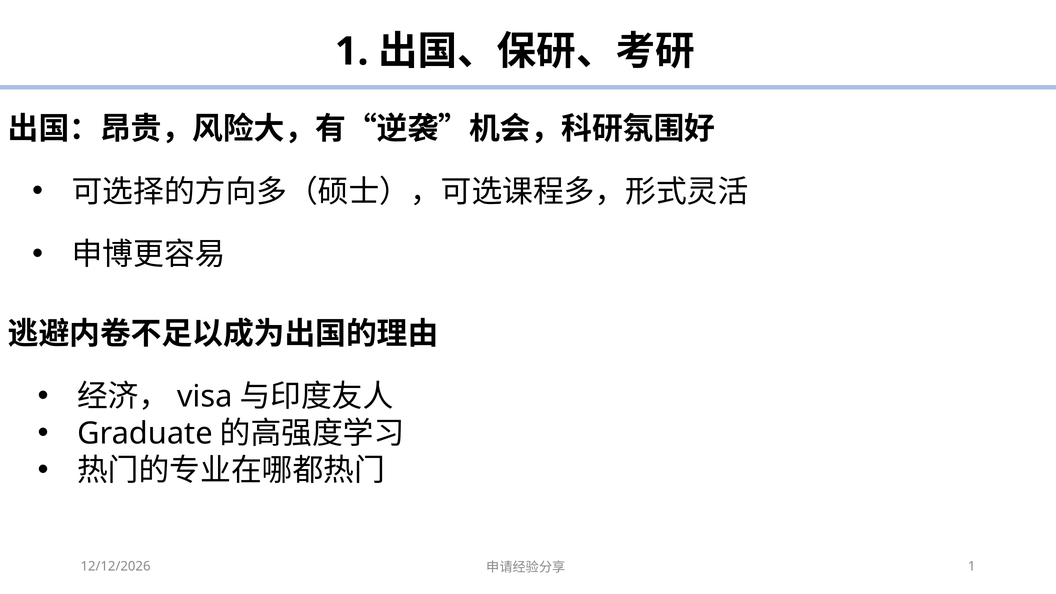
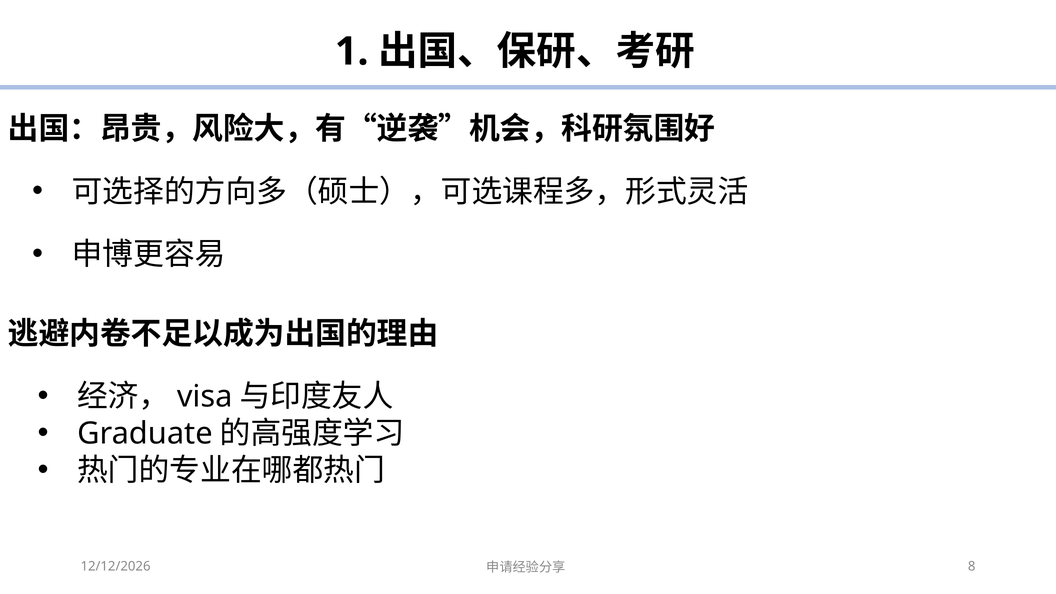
1 at (972, 566): 1 -> 8
